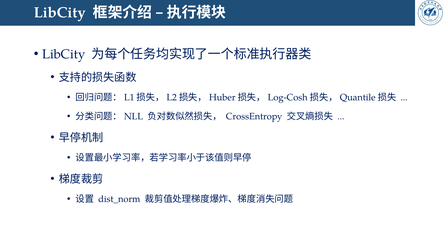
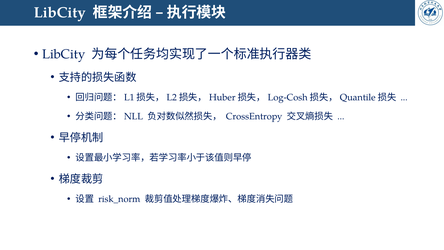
dist_norm: dist_norm -> risk_norm
